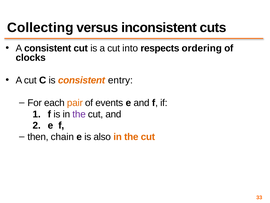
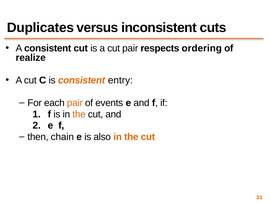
Collecting: Collecting -> Duplicates
cut into: into -> pair
clocks: clocks -> realize
the at (79, 114) colour: purple -> orange
